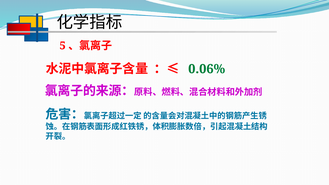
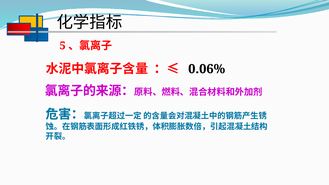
0.06% colour: green -> black
